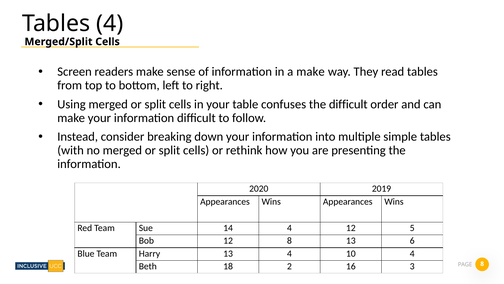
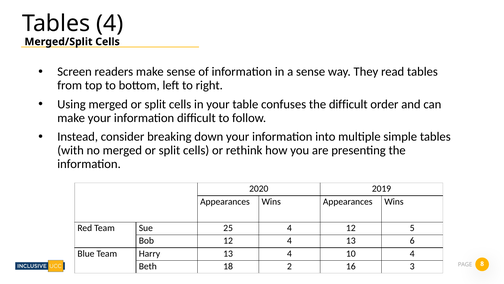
a make: make -> sense
14: 14 -> 25
12 8: 8 -> 4
